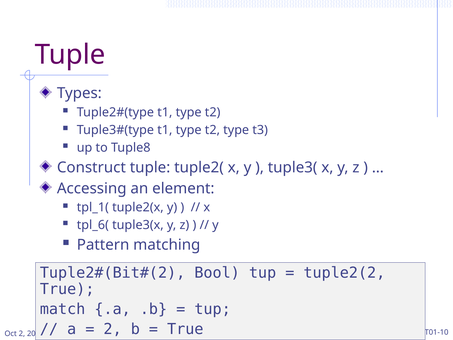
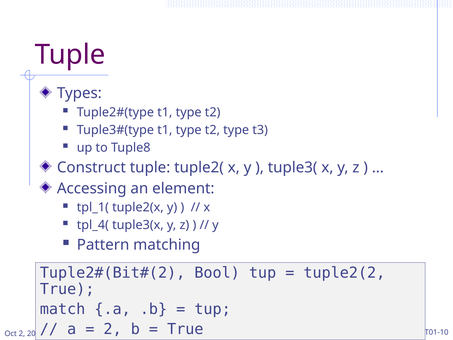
tpl_6(: tpl_6( -> tpl_4(
